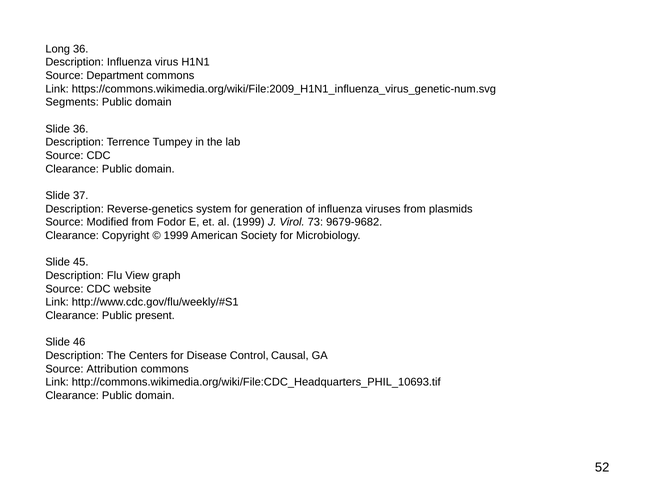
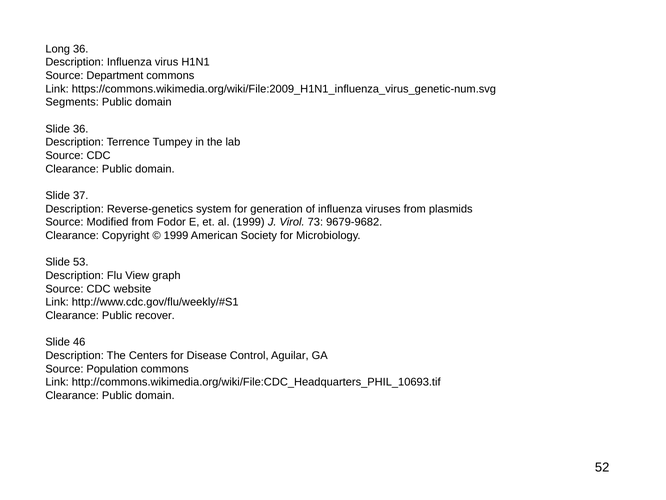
45: 45 -> 53
present: present -> recover
Causal: Causal -> Aguilar
Attribution: Attribution -> Population
